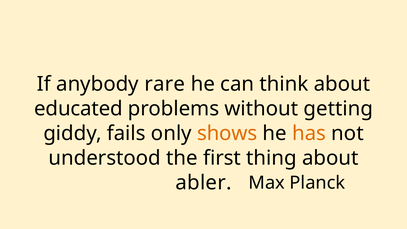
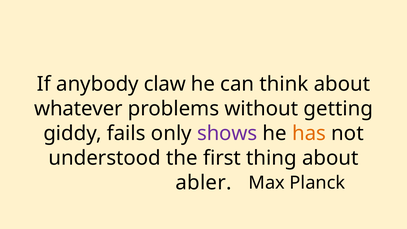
rare: rare -> claw
educated: educated -> whatever
shows colour: orange -> purple
